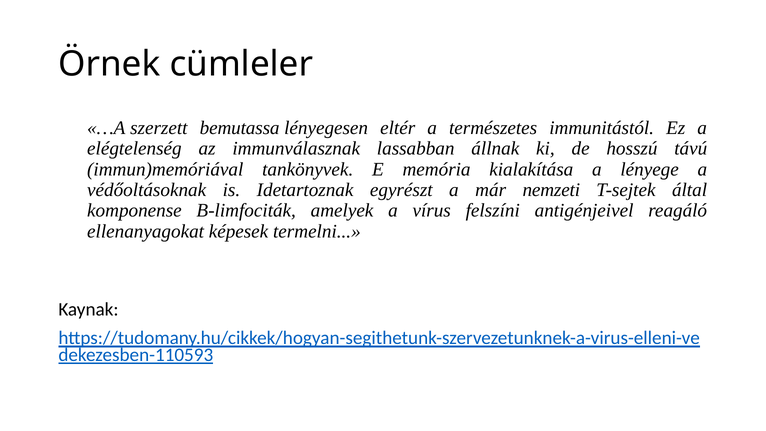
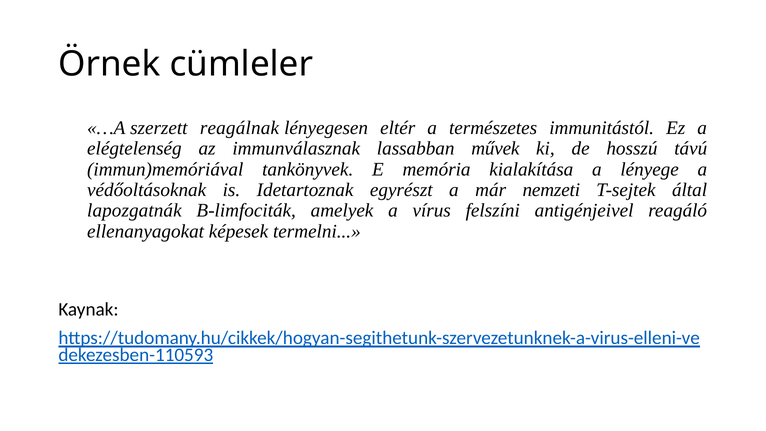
bemutassa: bemutassa -> reagálnak
állnak: állnak -> művek
komponense: komponense -> lapozgatnák
